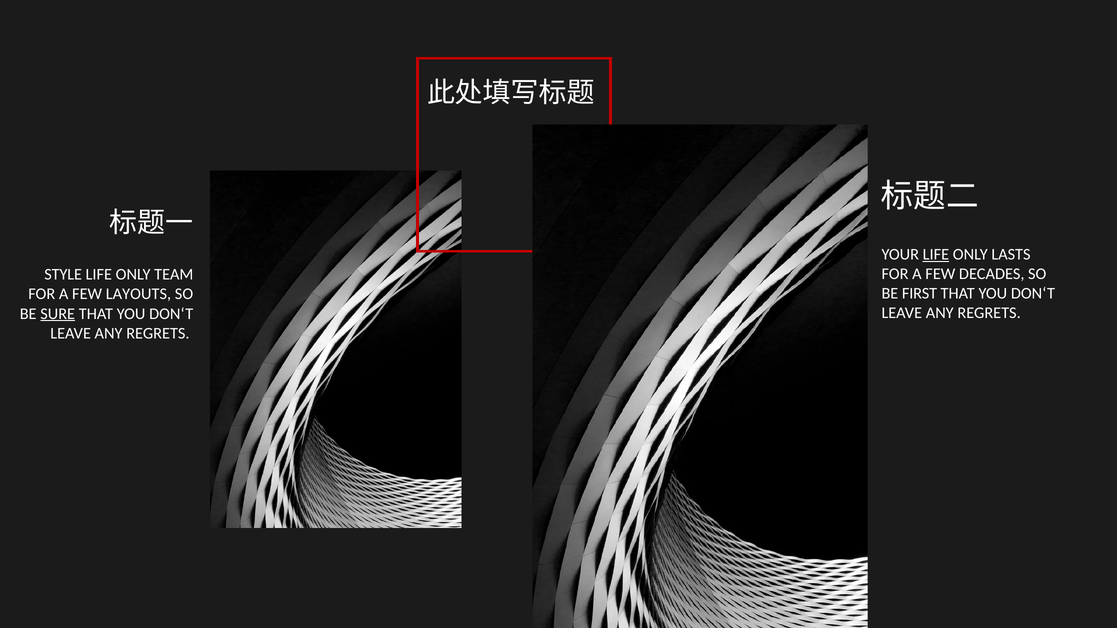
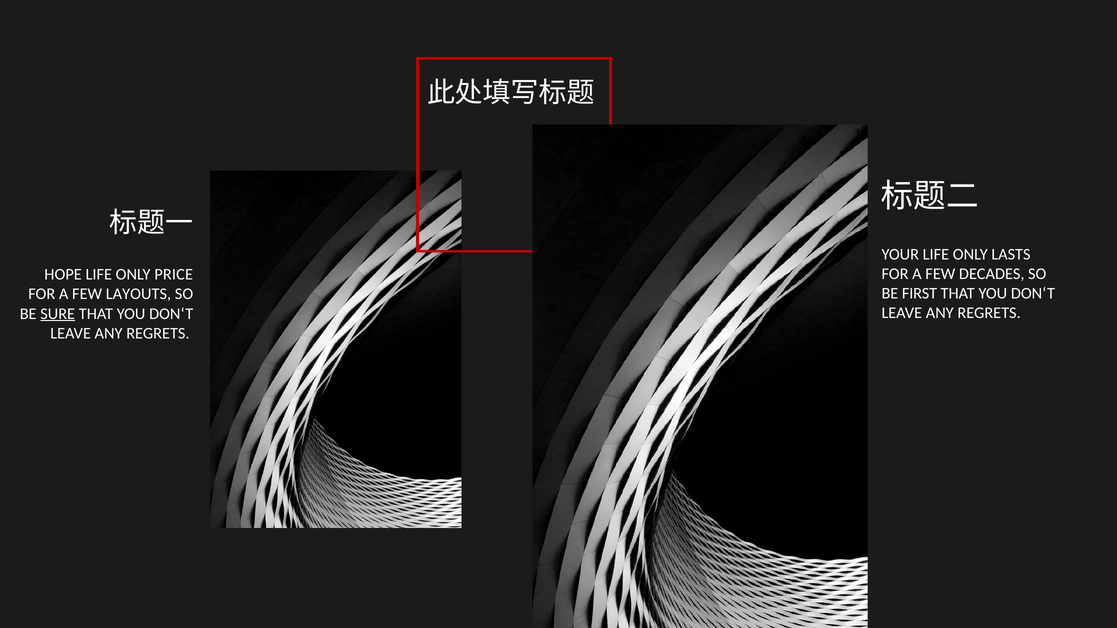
LIFE at (936, 255) underline: present -> none
STYLE: STYLE -> HOPE
TEAM: TEAM -> PRICE
